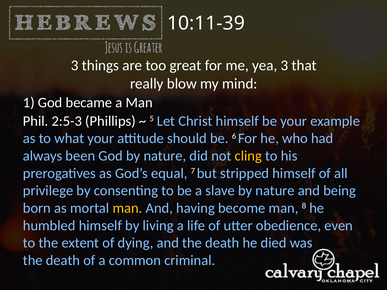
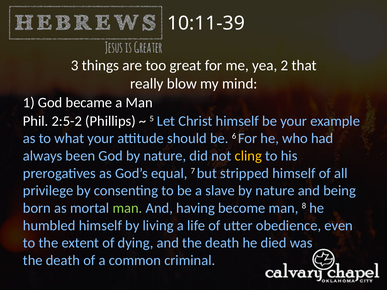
yea 3: 3 -> 2
2:5-3: 2:5-3 -> 2:5-2
man at (127, 208) colour: yellow -> light green
